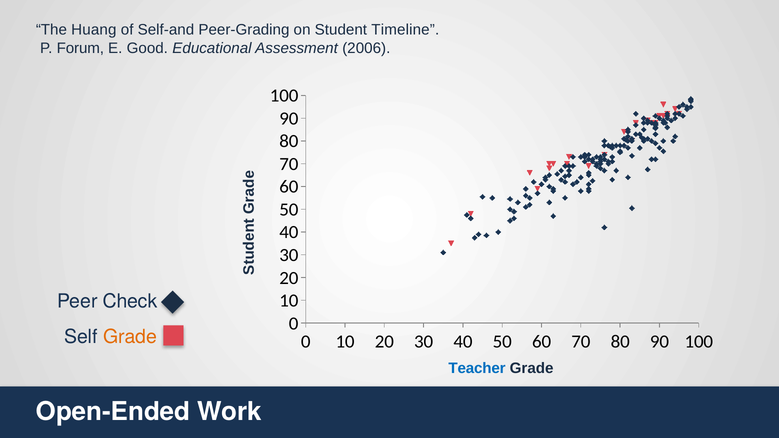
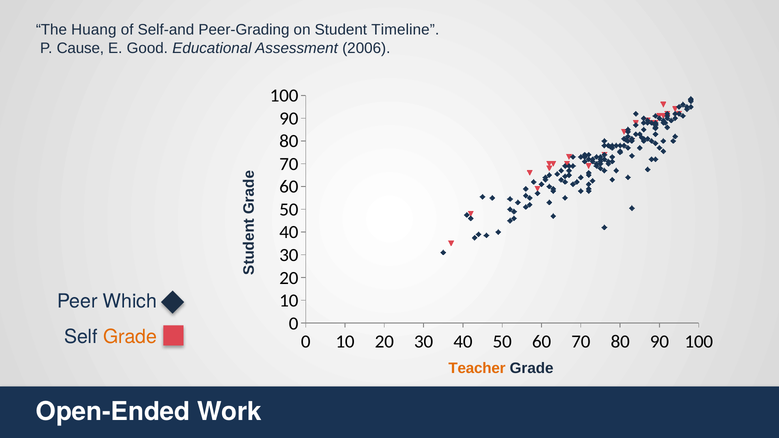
Forum: Forum -> Cause
Check: Check -> Which
Teacher colour: blue -> orange
